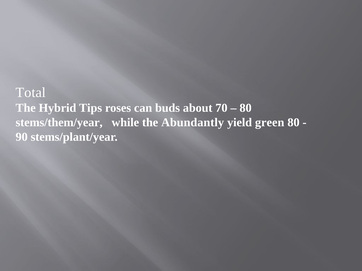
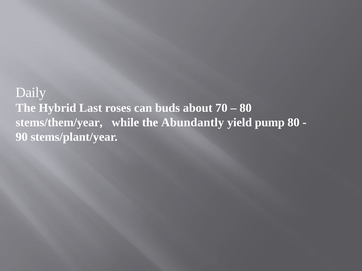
Total: Total -> Daily
Tips: Tips -> Last
green: green -> pump
